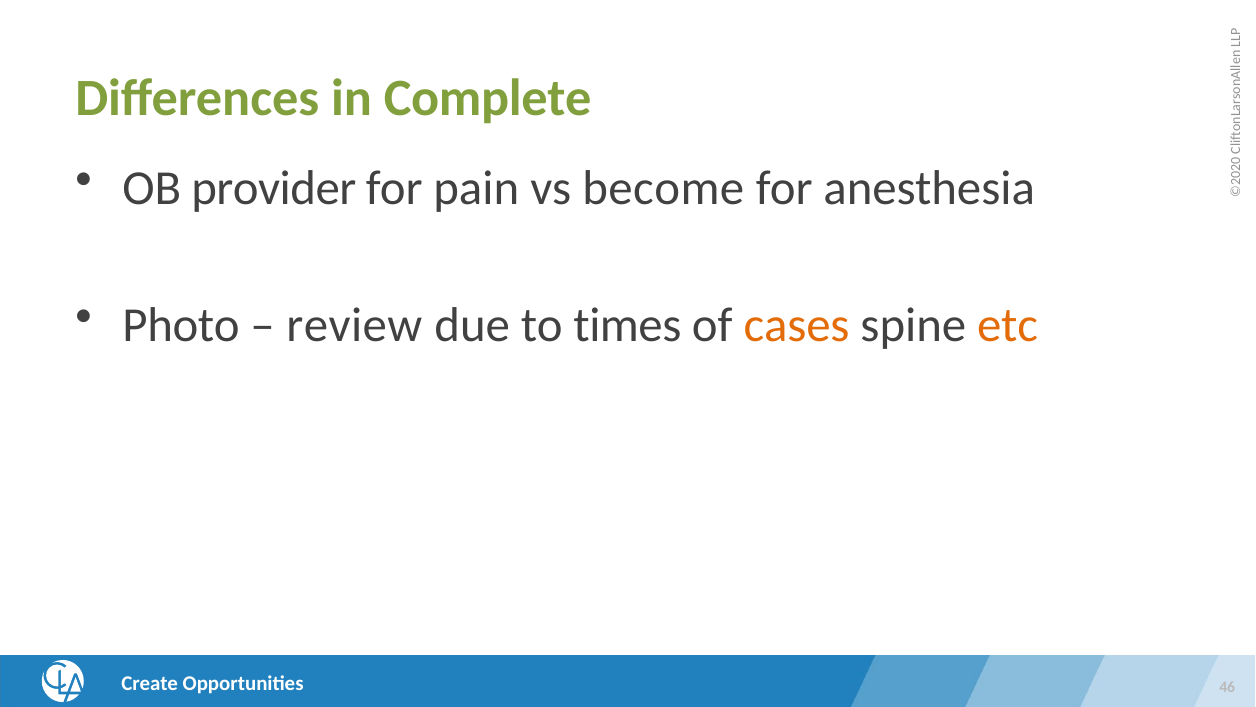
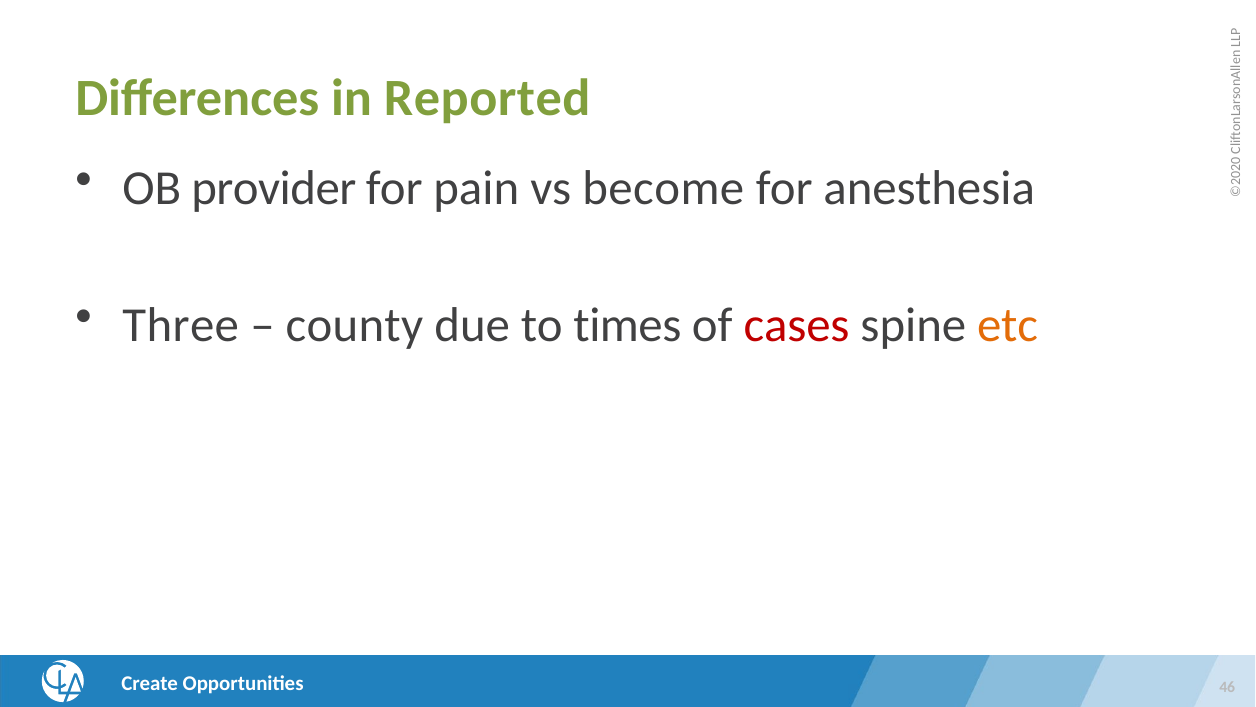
Complete: Complete -> Reported
Photo: Photo -> Three
review: review -> county
cases colour: orange -> red
